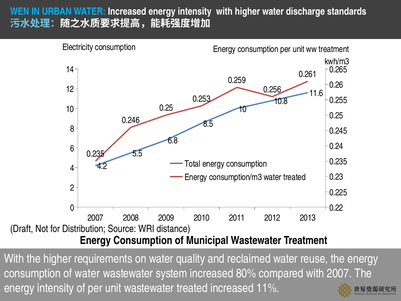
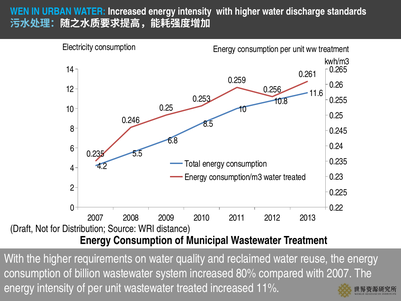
of water: water -> billion
